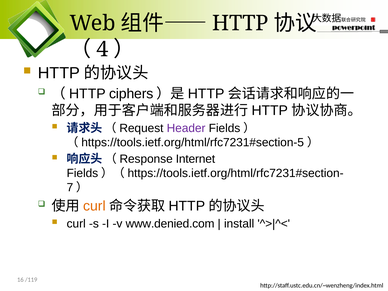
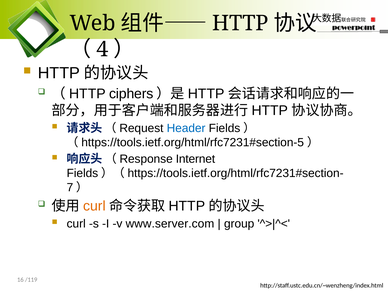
Header colour: purple -> blue
www.denied.com: www.denied.com -> www.server.com
install: install -> group
